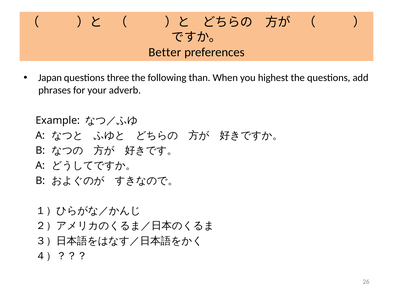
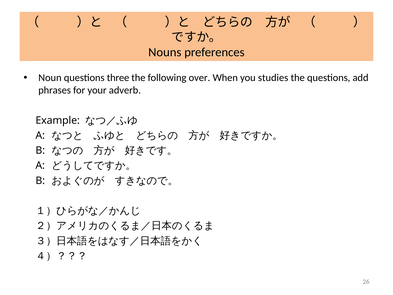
Better: Better -> Nouns
Japan: Japan -> Noun
than: than -> over
highest: highest -> studies
